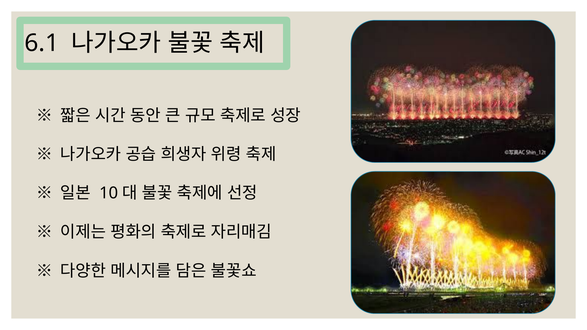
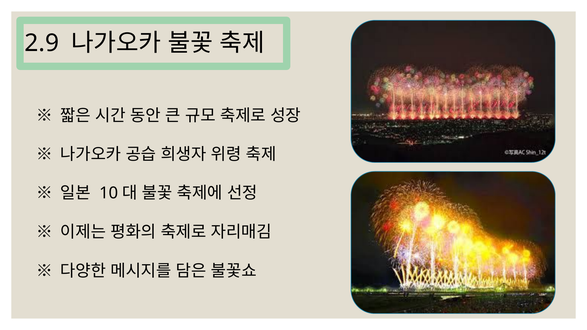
6.1: 6.1 -> 2.9
